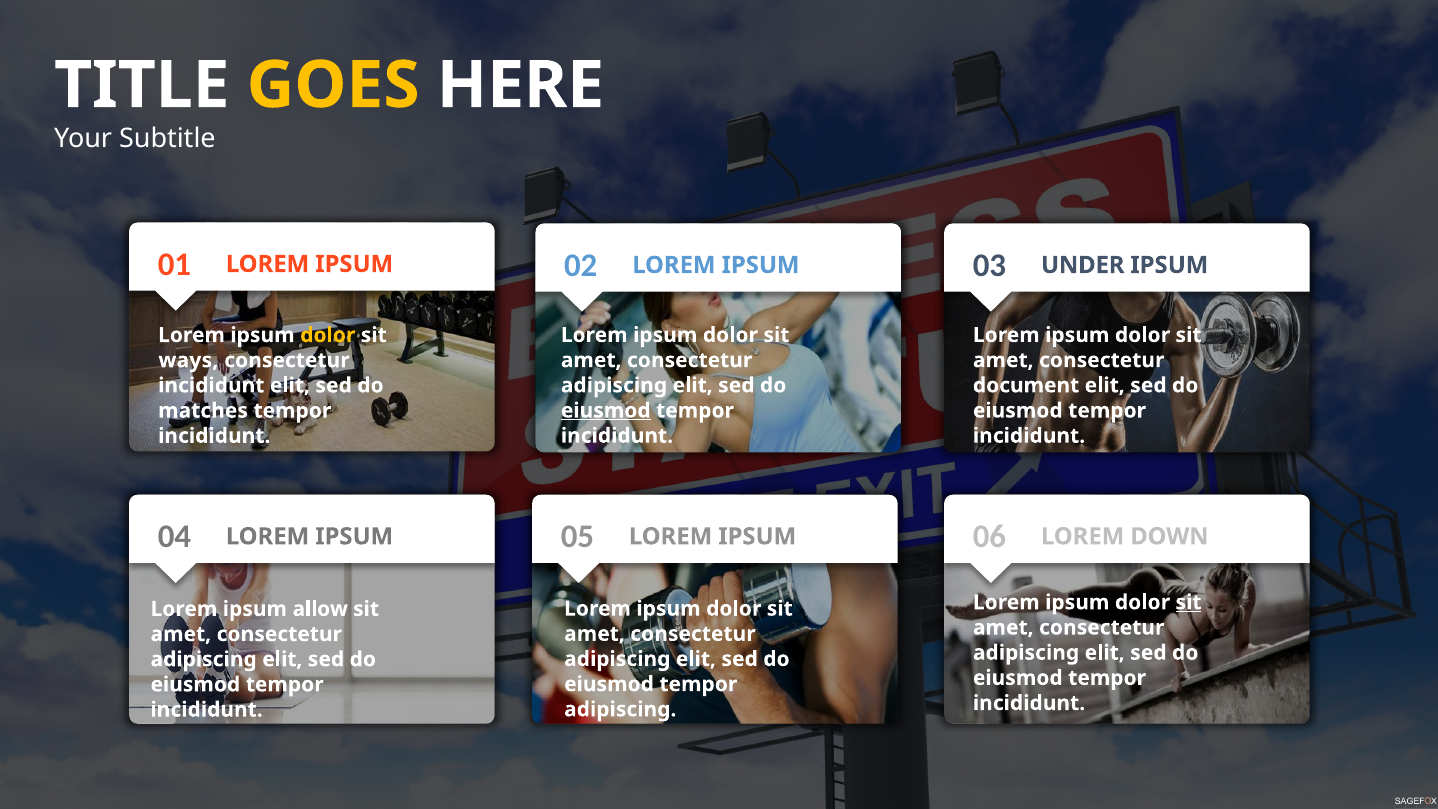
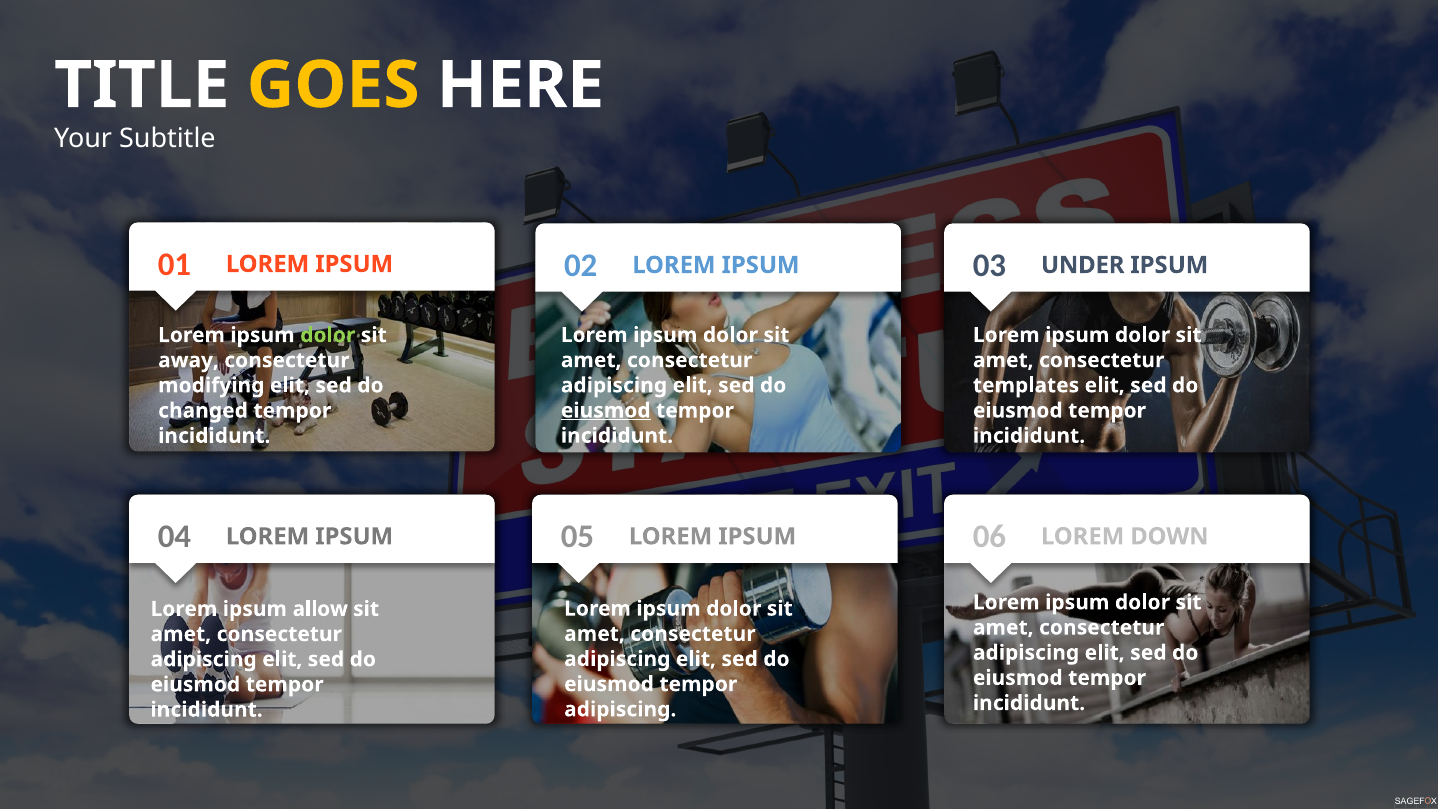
dolor at (328, 335) colour: yellow -> light green
ways: ways -> away
document: document -> templates
incididunt at (211, 385): incididunt -> modifying
matches: matches -> changed
sit at (1188, 602) underline: present -> none
